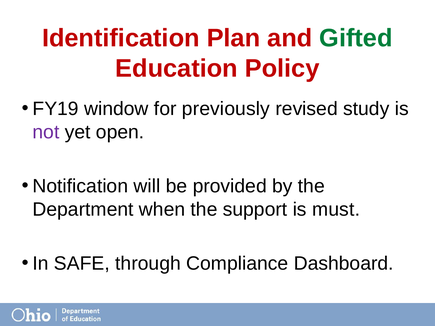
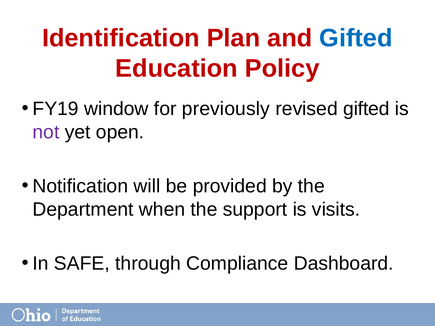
Gifted at (356, 38) colour: green -> blue
revised study: study -> gifted
must: must -> visits
